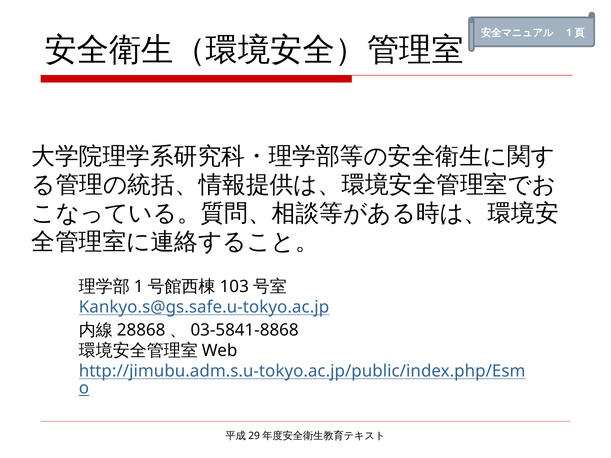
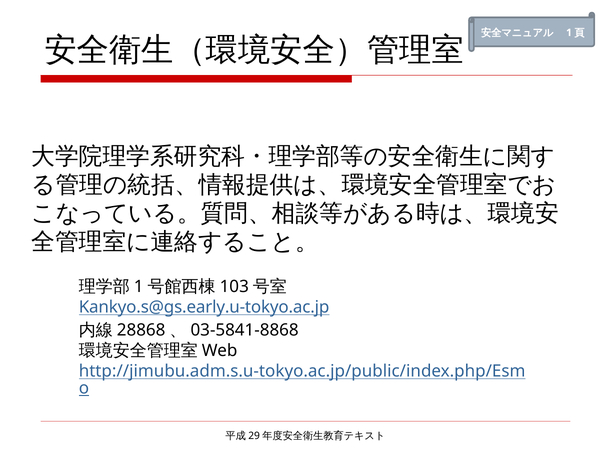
Kankyo.s@gs.safe.u-tokyo.ac.jp: Kankyo.s@gs.safe.u-tokyo.ac.jp -> Kankyo.s@gs.early.u-tokyo.ac.jp
